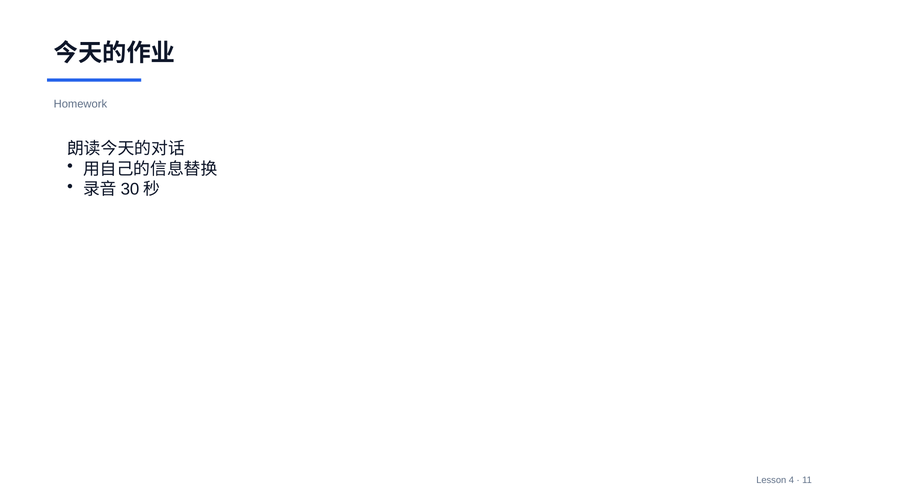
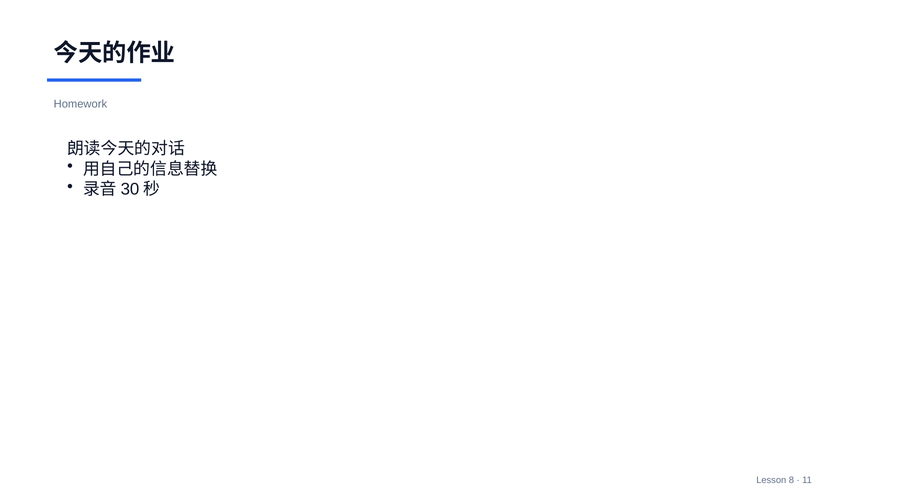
4: 4 -> 8
